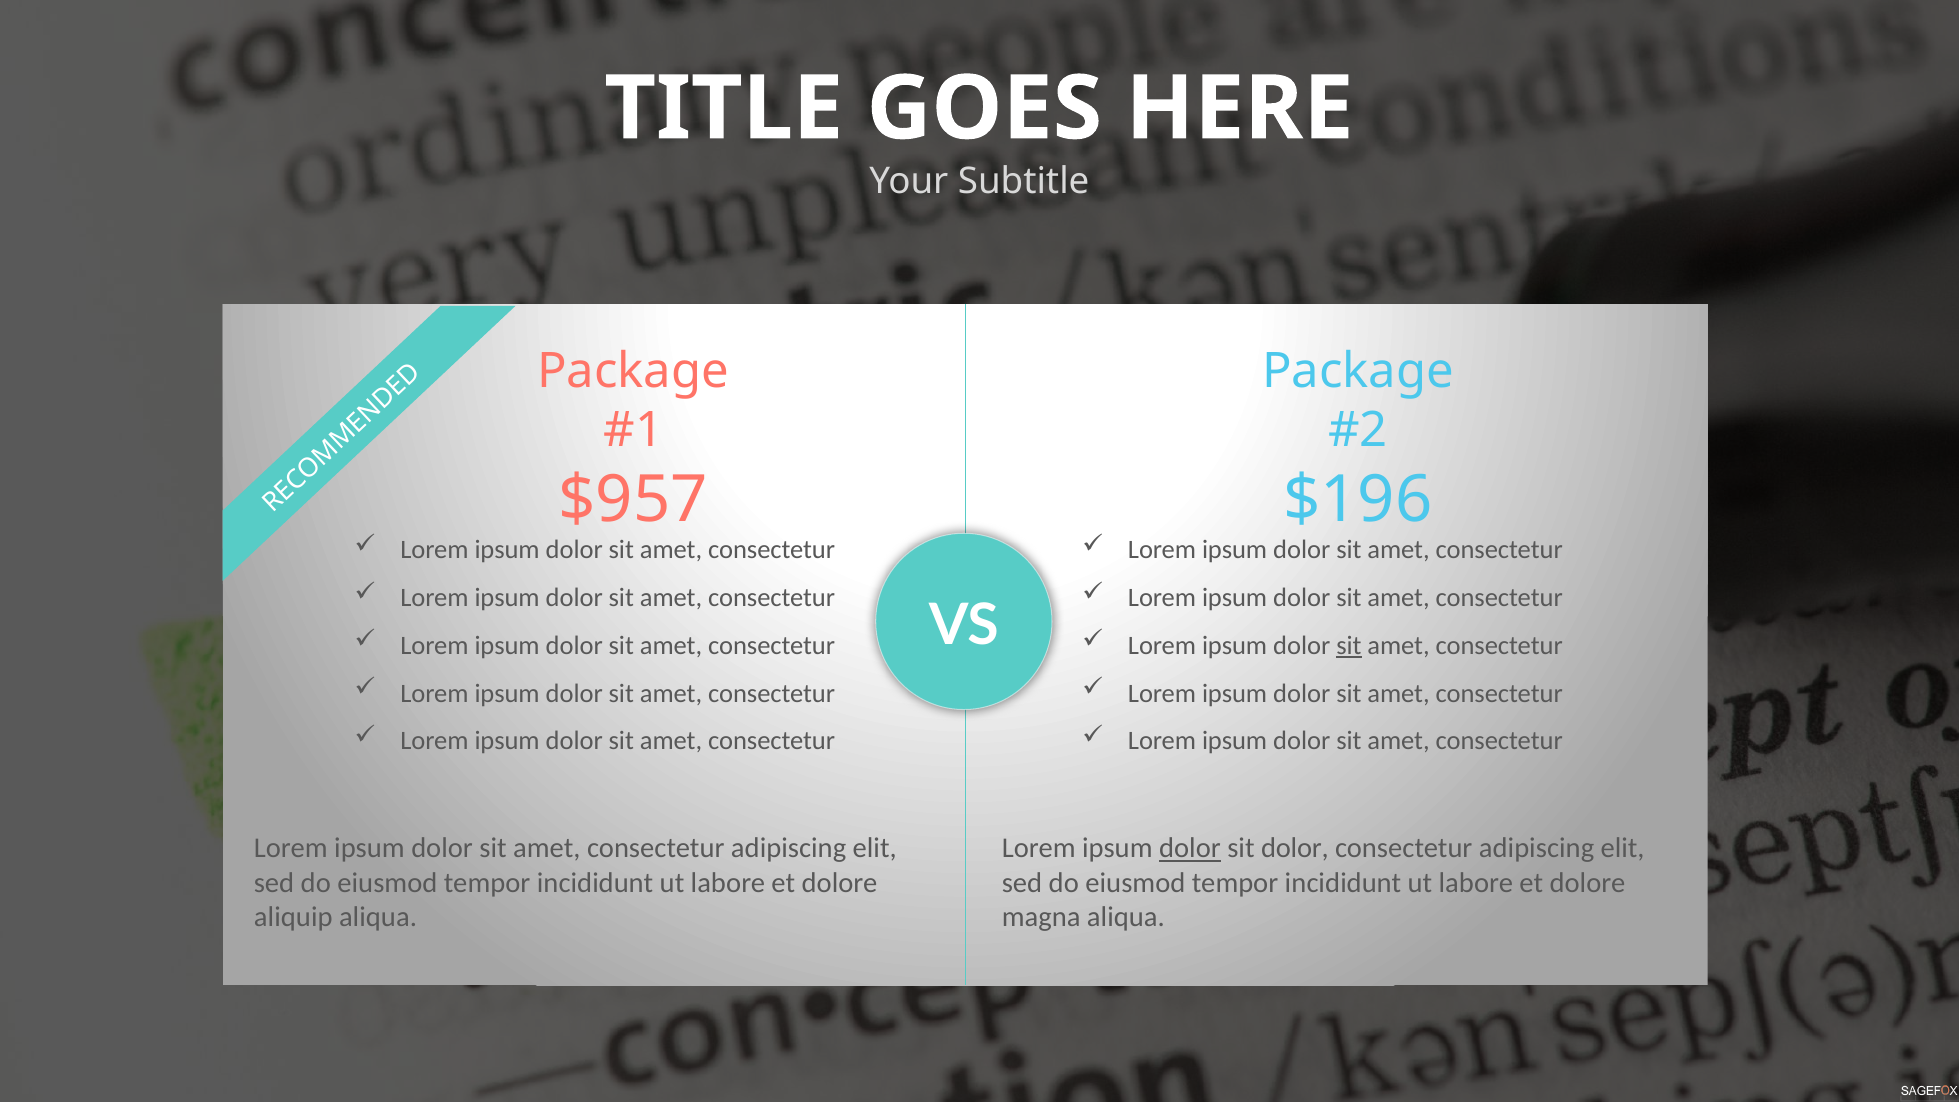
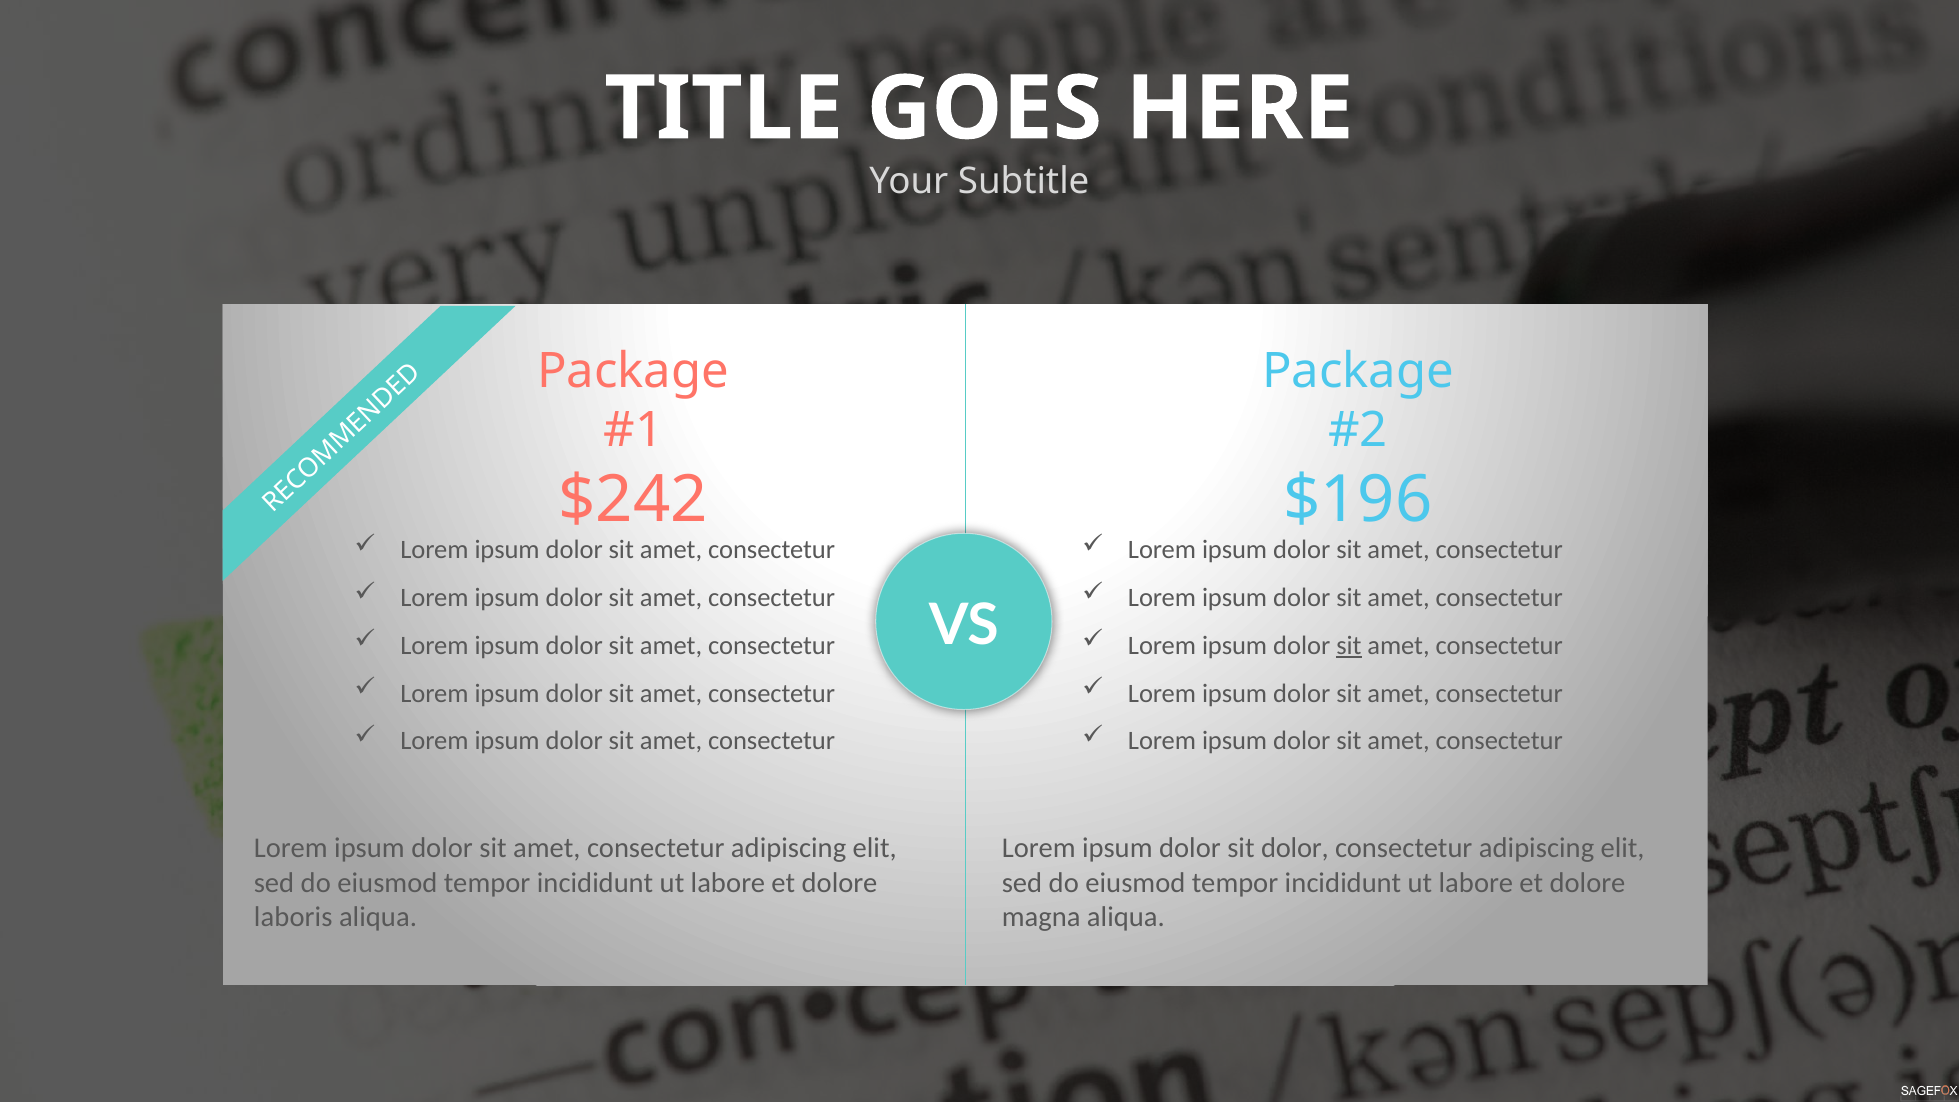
$957: $957 -> $242
dolor at (1190, 848) underline: present -> none
aliquip: aliquip -> laboris
